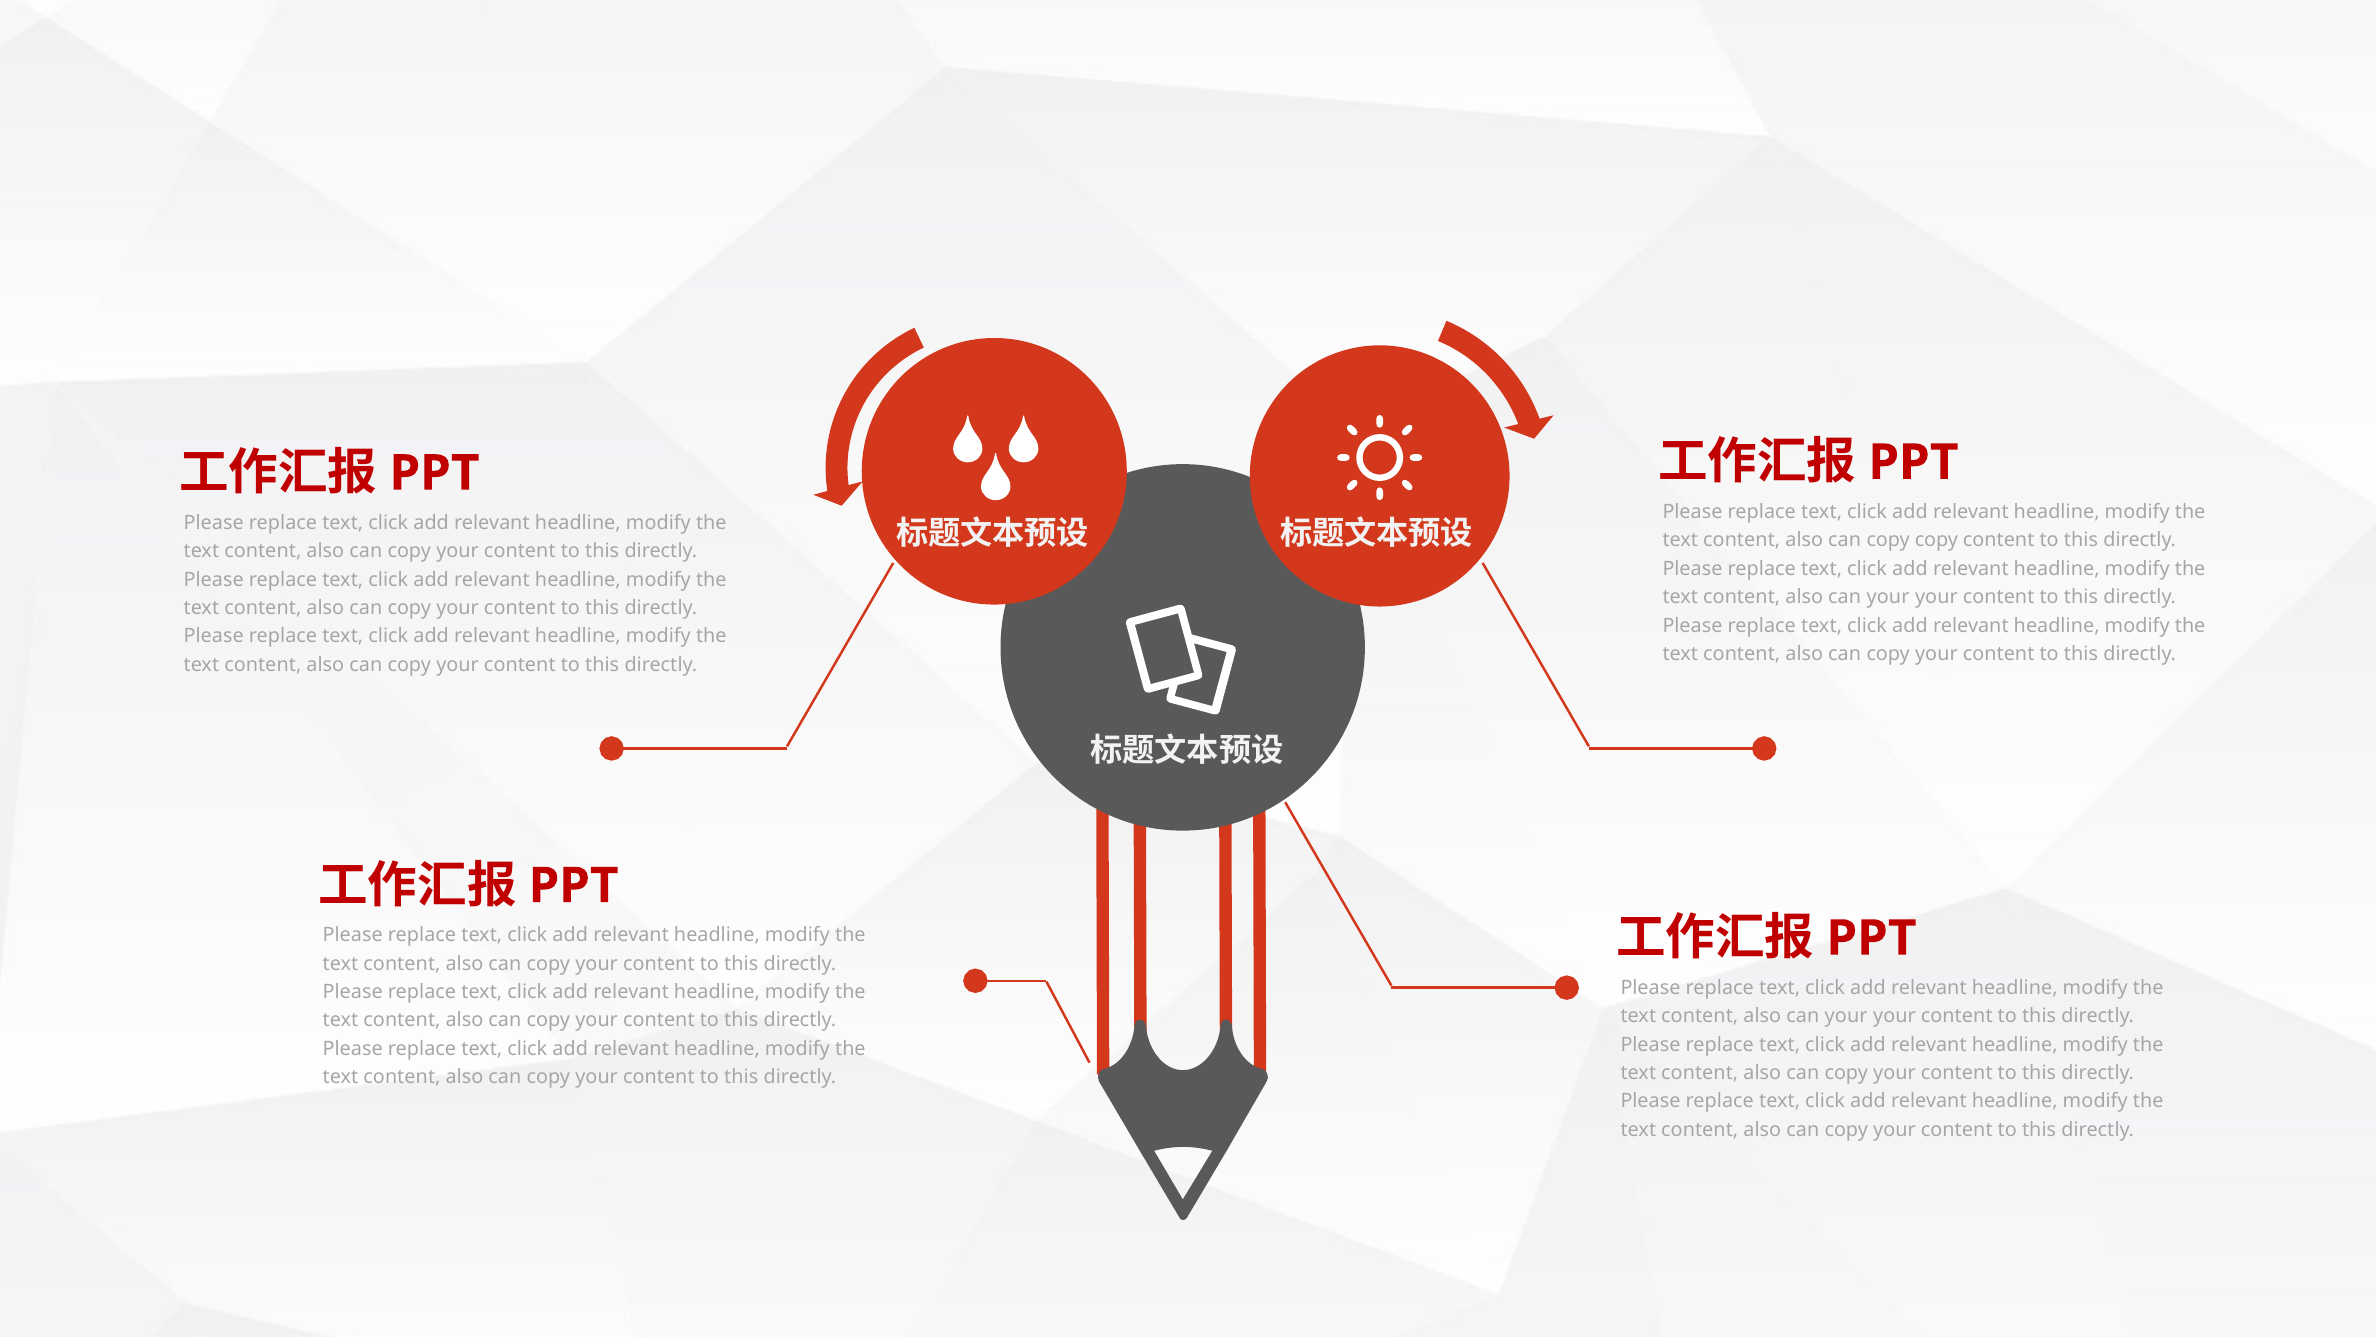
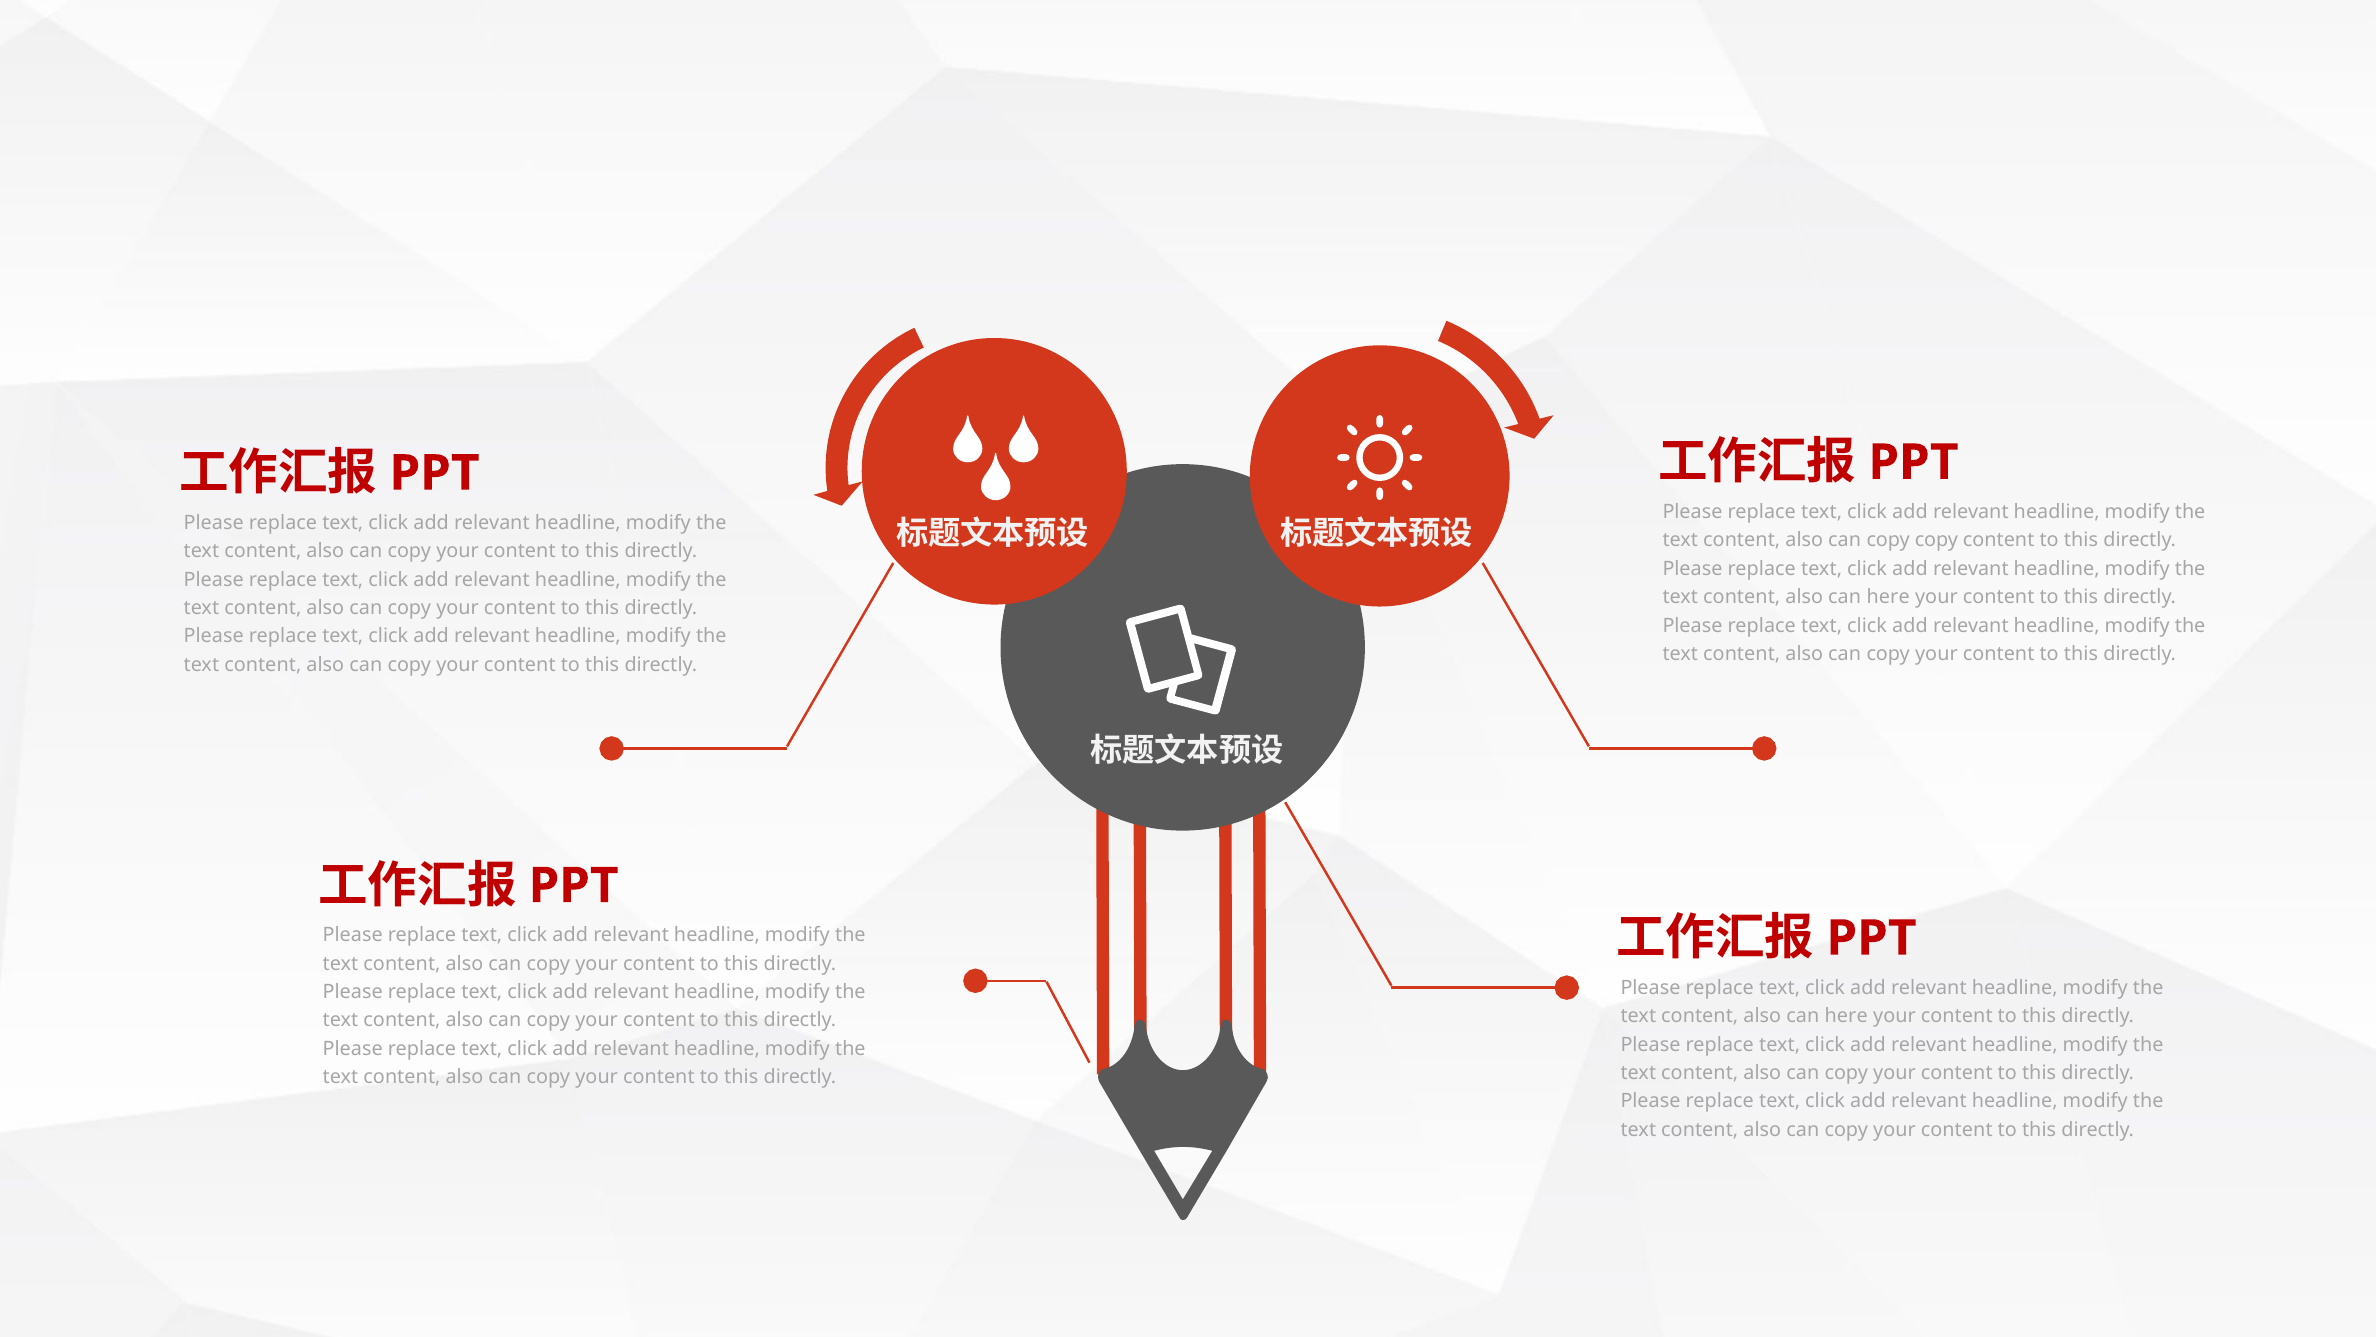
your at (1888, 597): your -> here
your at (1846, 1016): your -> here
